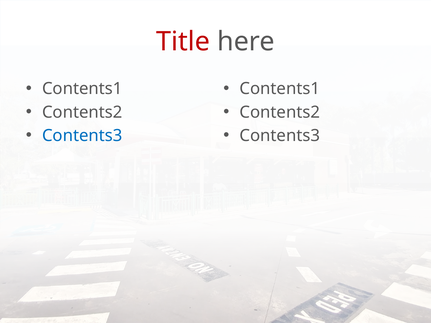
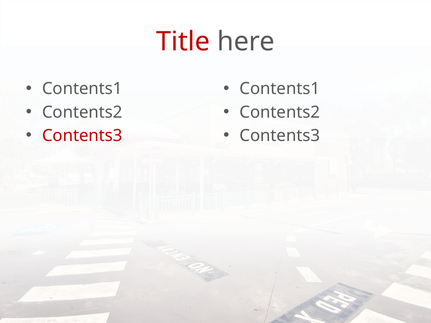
Contents3 at (82, 136) colour: blue -> red
